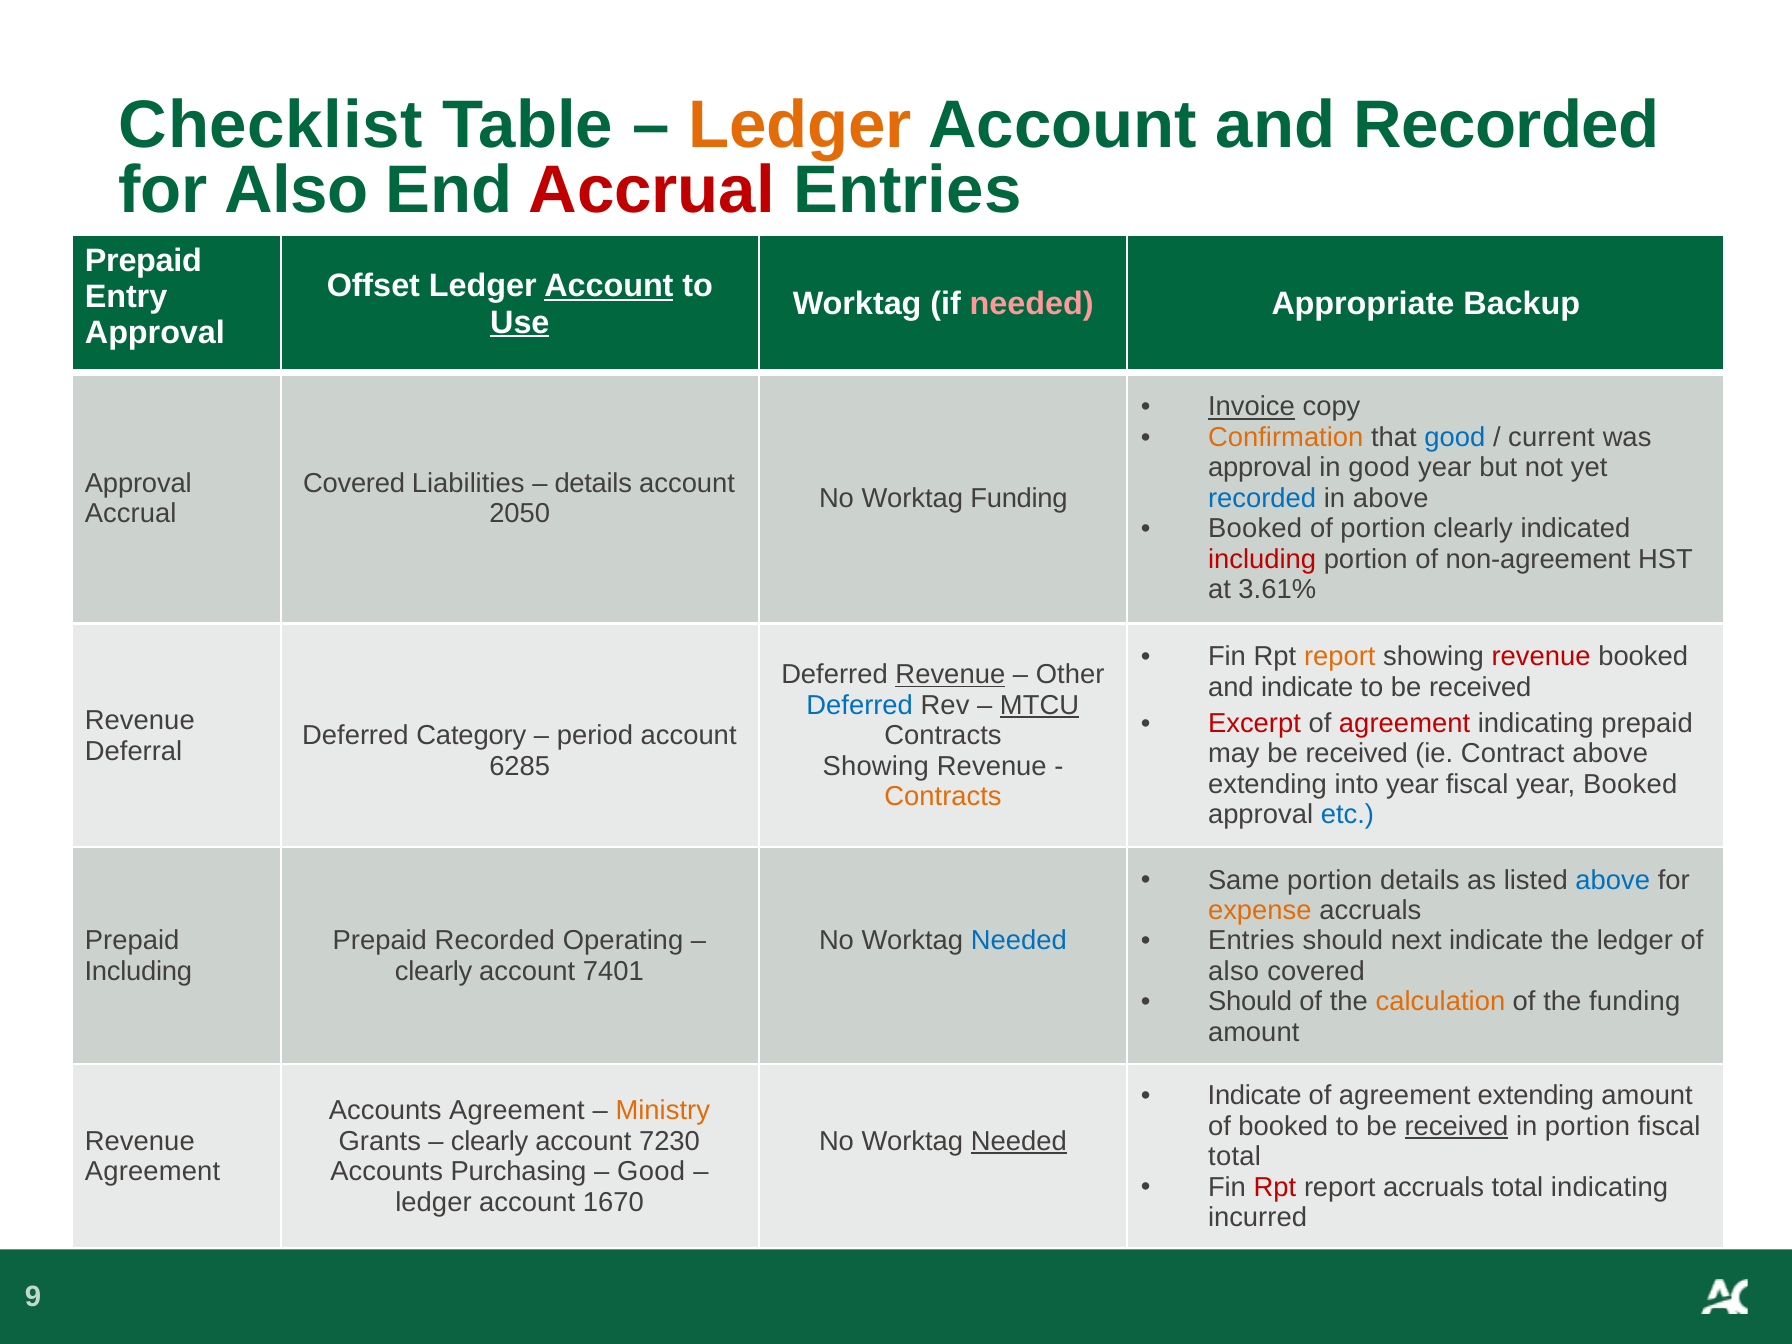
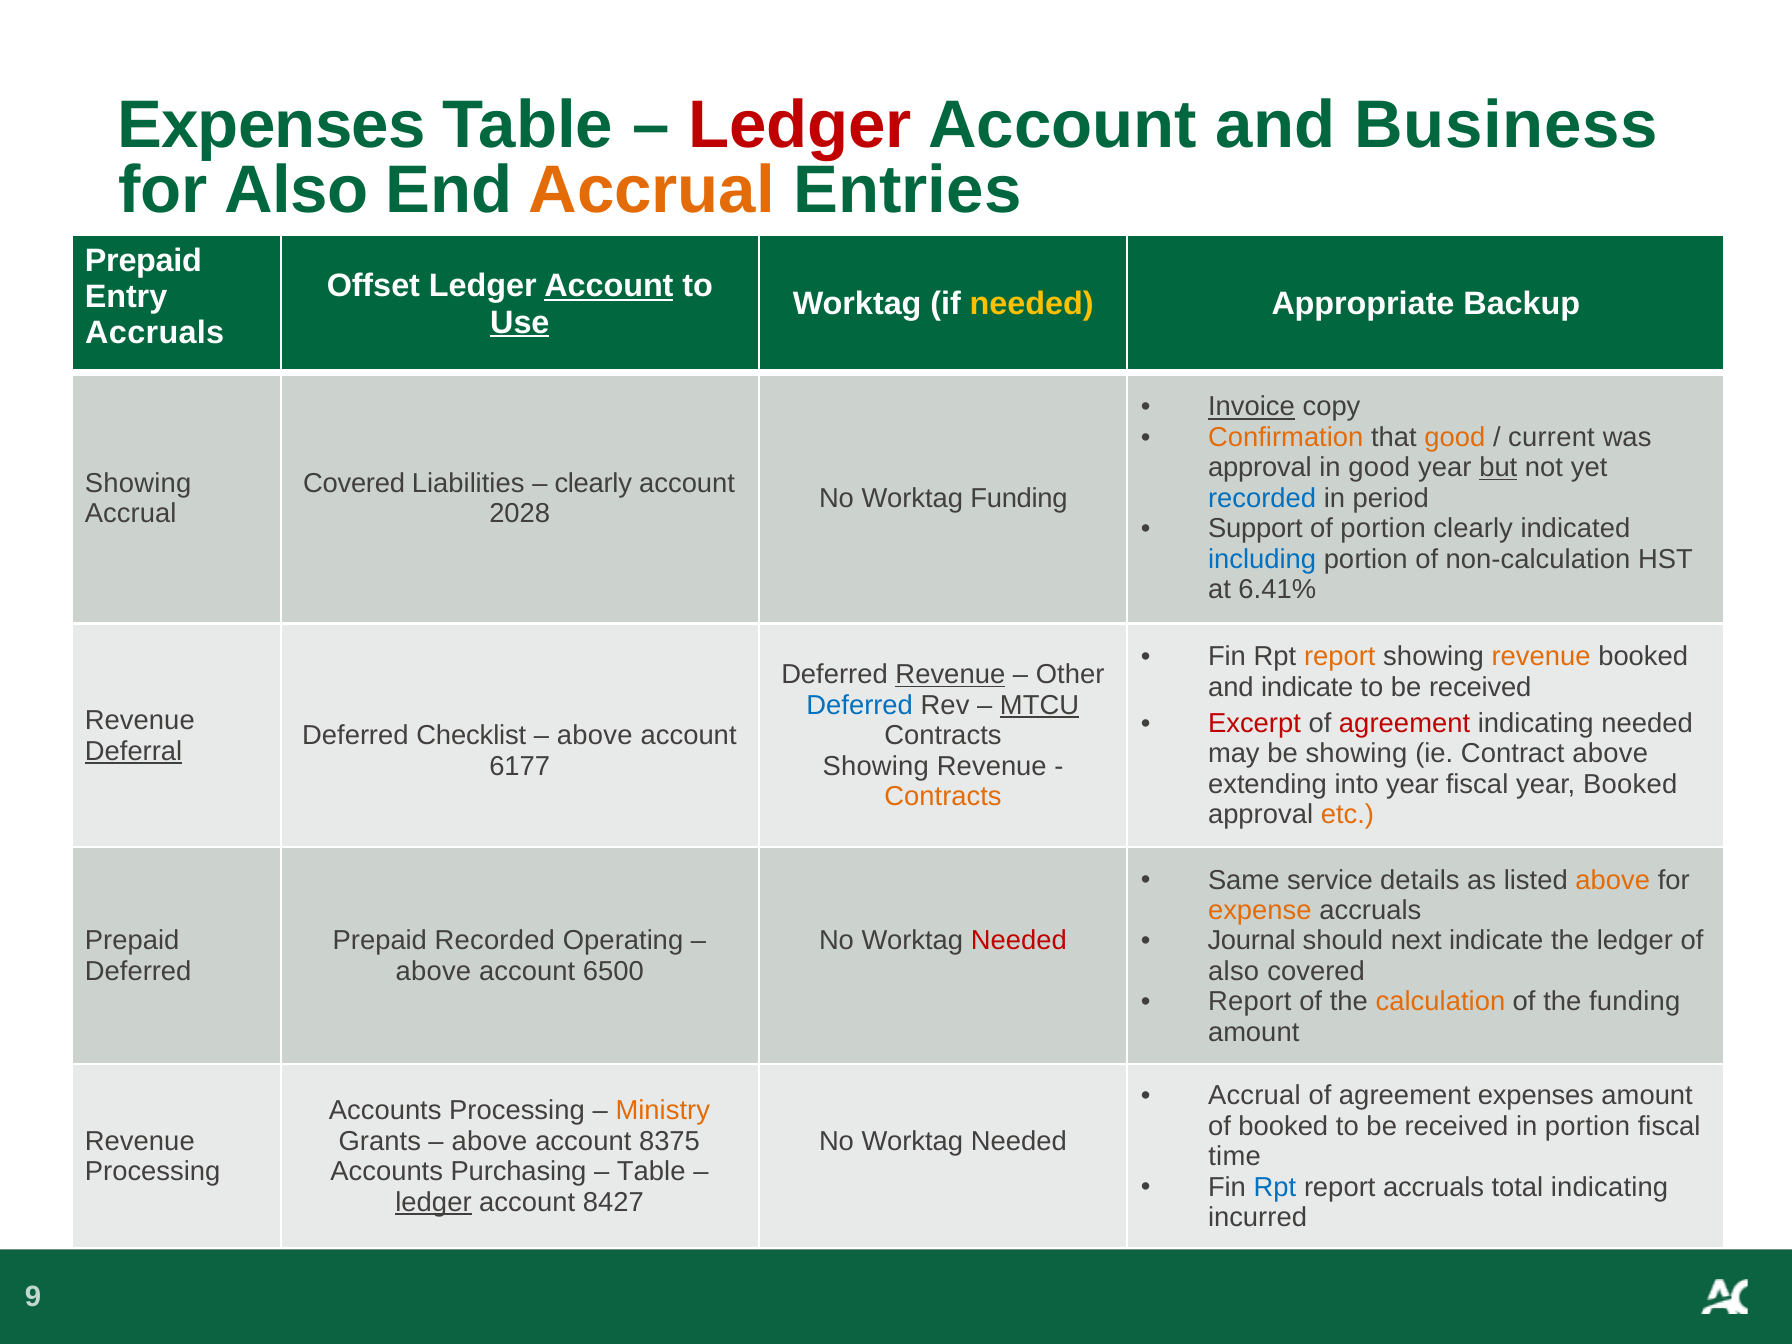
Checklist at (271, 125): Checklist -> Expenses
Ledger at (800, 125) colour: orange -> red
and Recorded: Recorded -> Business
Accrual at (652, 190) colour: red -> orange
needed at (1032, 304) colour: pink -> yellow
Approval at (155, 333): Approval -> Accruals
good at (1455, 437) colour: blue -> orange
but underline: none -> present
Approval at (138, 483): Approval -> Showing
details at (593, 483): details -> clearly
in above: above -> period
2050: 2050 -> 2028
Booked at (1255, 529): Booked -> Support
including at (1262, 559) colour: red -> blue
non-agreement: non-agreement -> non-calculation
3.61%: 3.61% -> 6.41%
revenue at (1541, 657) colour: red -> orange
indicating prepaid: prepaid -> needed
Category: Category -> Checklist
period at (595, 736): period -> above
Deferral underline: none -> present
may be received: received -> showing
6285: 6285 -> 6177
etc colour: blue -> orange
Same portion: portion -> service
above at (1613, 880) colour: blue -> orange
Needed at (1019, 941) colour: blue -> red
Entries at (1251, 941): Entries -> Journal
Including at (138, 971): Including -> Deferred
clearly at (434, 971): clearly -> above
7401: 7401 -> 6500
Should at (1250, 1002): Should -> Report
Indicate at (1255, 1096): Indicate -> Accrual
agreement extending: extending -> expenses
Accounts Agreement: Agreement -> Processing
received at (1456, 1126) underline: present -> none
clearly at (490, 1141): clearly -> above
7230: 7230 -> 8375
Needed at (1019, 1141) underline: present -> none
total at (1235, 1157): total -> time
Agreement at (153, 1172): Agreement -> Processing
Good at (651, 1172): Good -> Table
Rpt at (1275, 1187) colour: red -> blue
ledger at (433, 1202) underline: none -> present
1670: 1670 -> 8427
